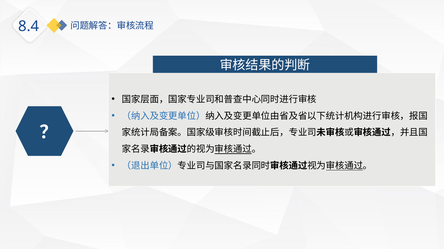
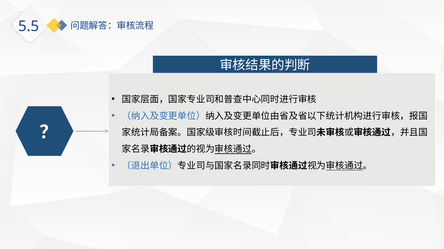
8.4: 8.4 -> 5.5
